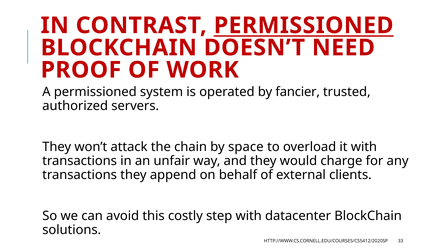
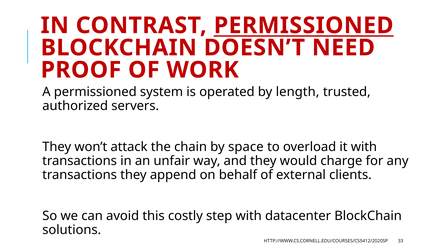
fancier: fancier -> length
